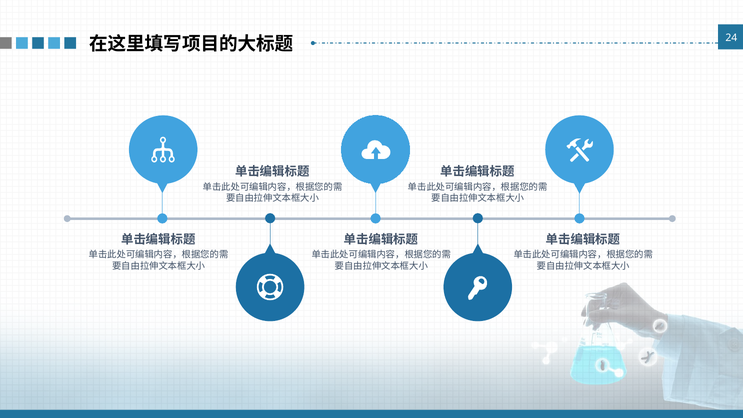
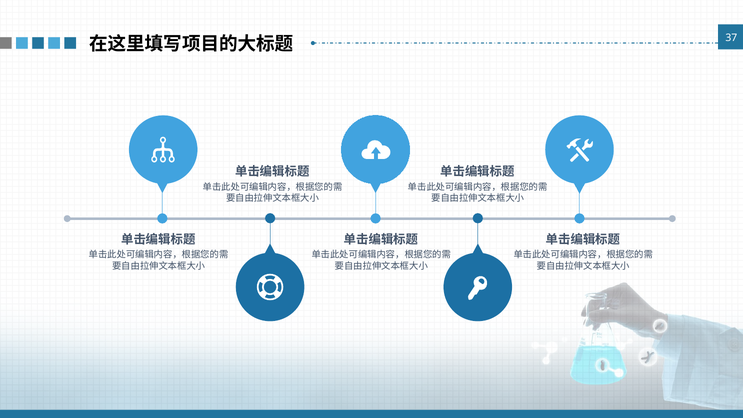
24: 24 -> 37
